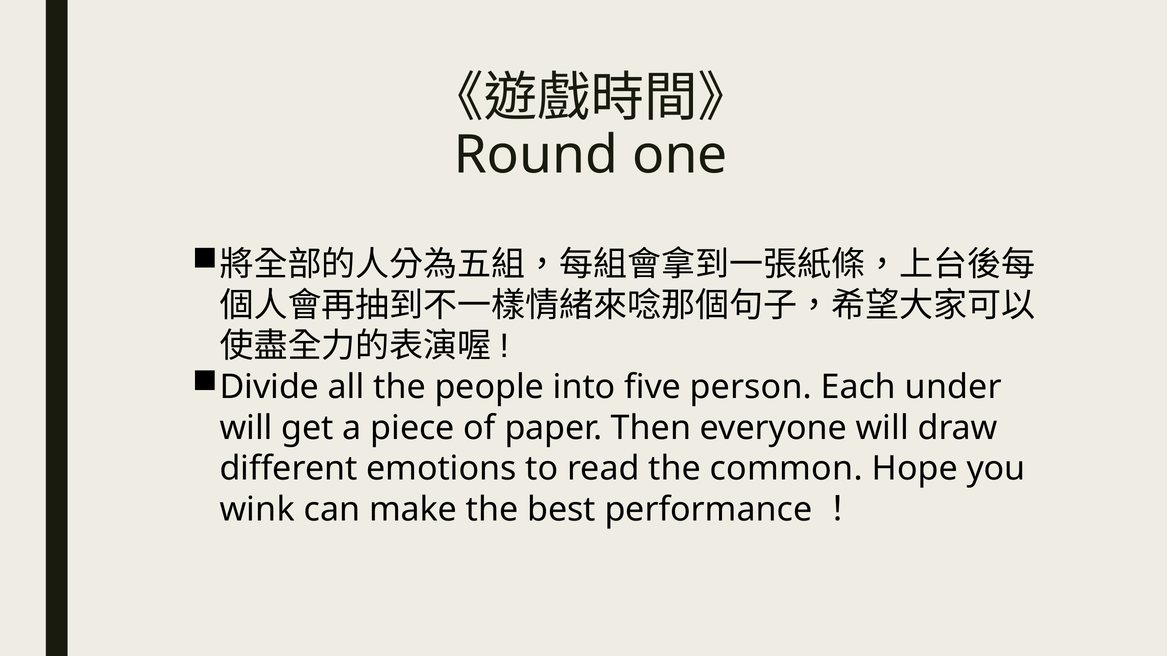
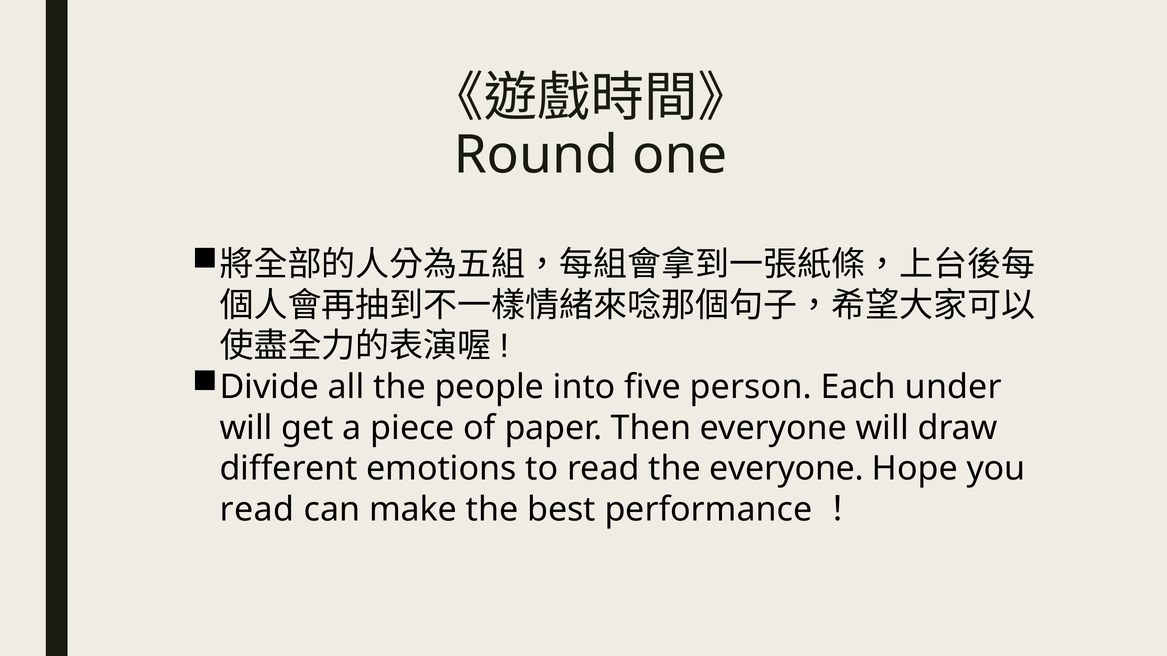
the common: common -> everyone
wink at (257, 510): wink -> read
